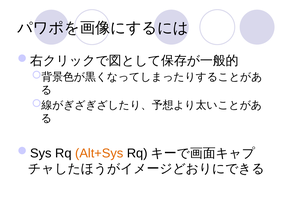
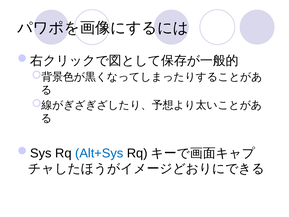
Alt+Sys colour: orange -> blue
